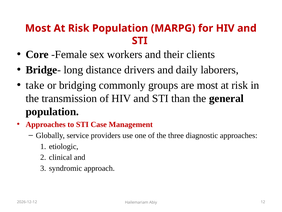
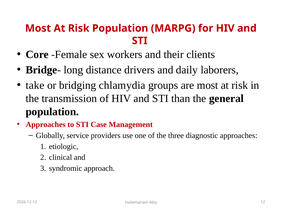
commonly: commonly -> chlamydia
